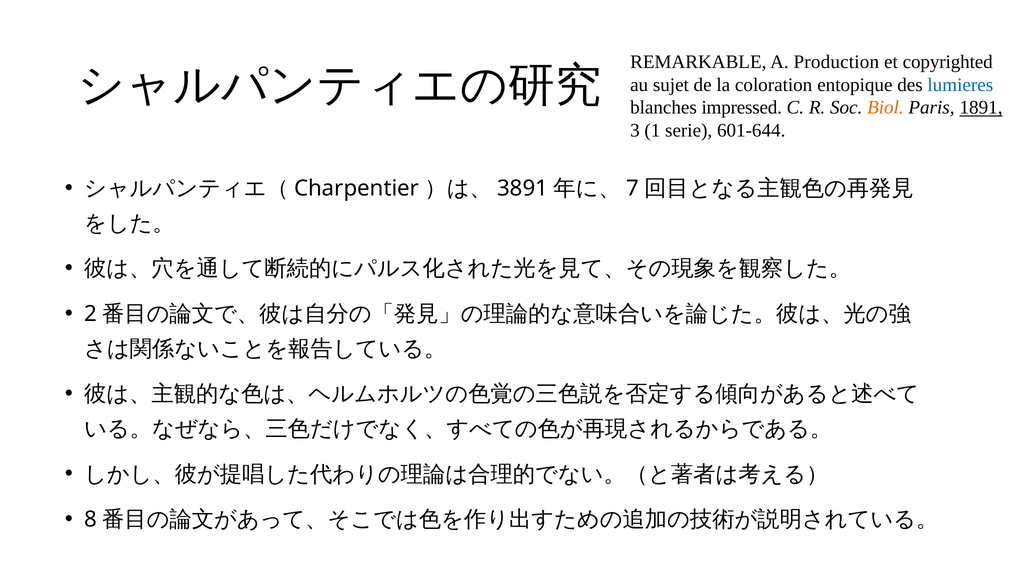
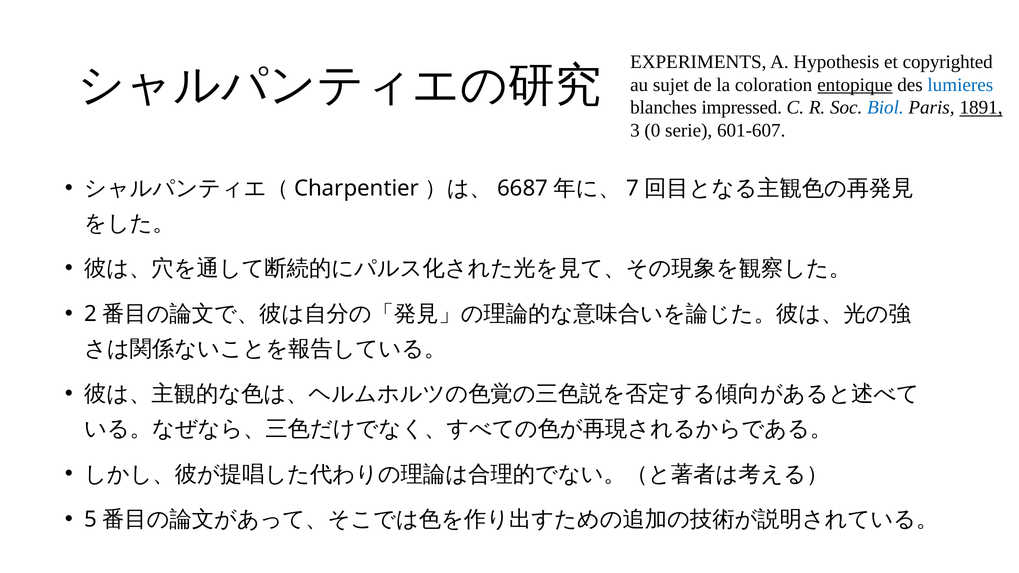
REMARKABLE: REMARKABLE -> EXPERIMENTS
Production: Production -> Hypothesis
entopique underline: none -> present
Biol colour: orange -> blue
1: 1 -> 0
601-644: 601-644 -> 601-607
3891: 3891 -> 6687
8: 8 -> 5
